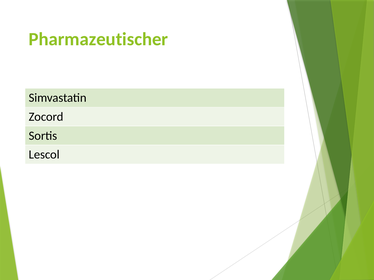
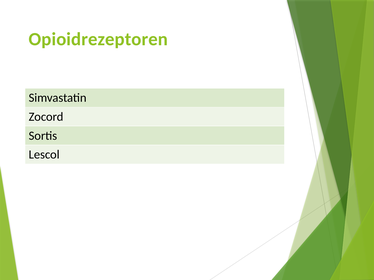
Pharmazeutischer: Pharmazeutischer -> Opioidrezeptoren
